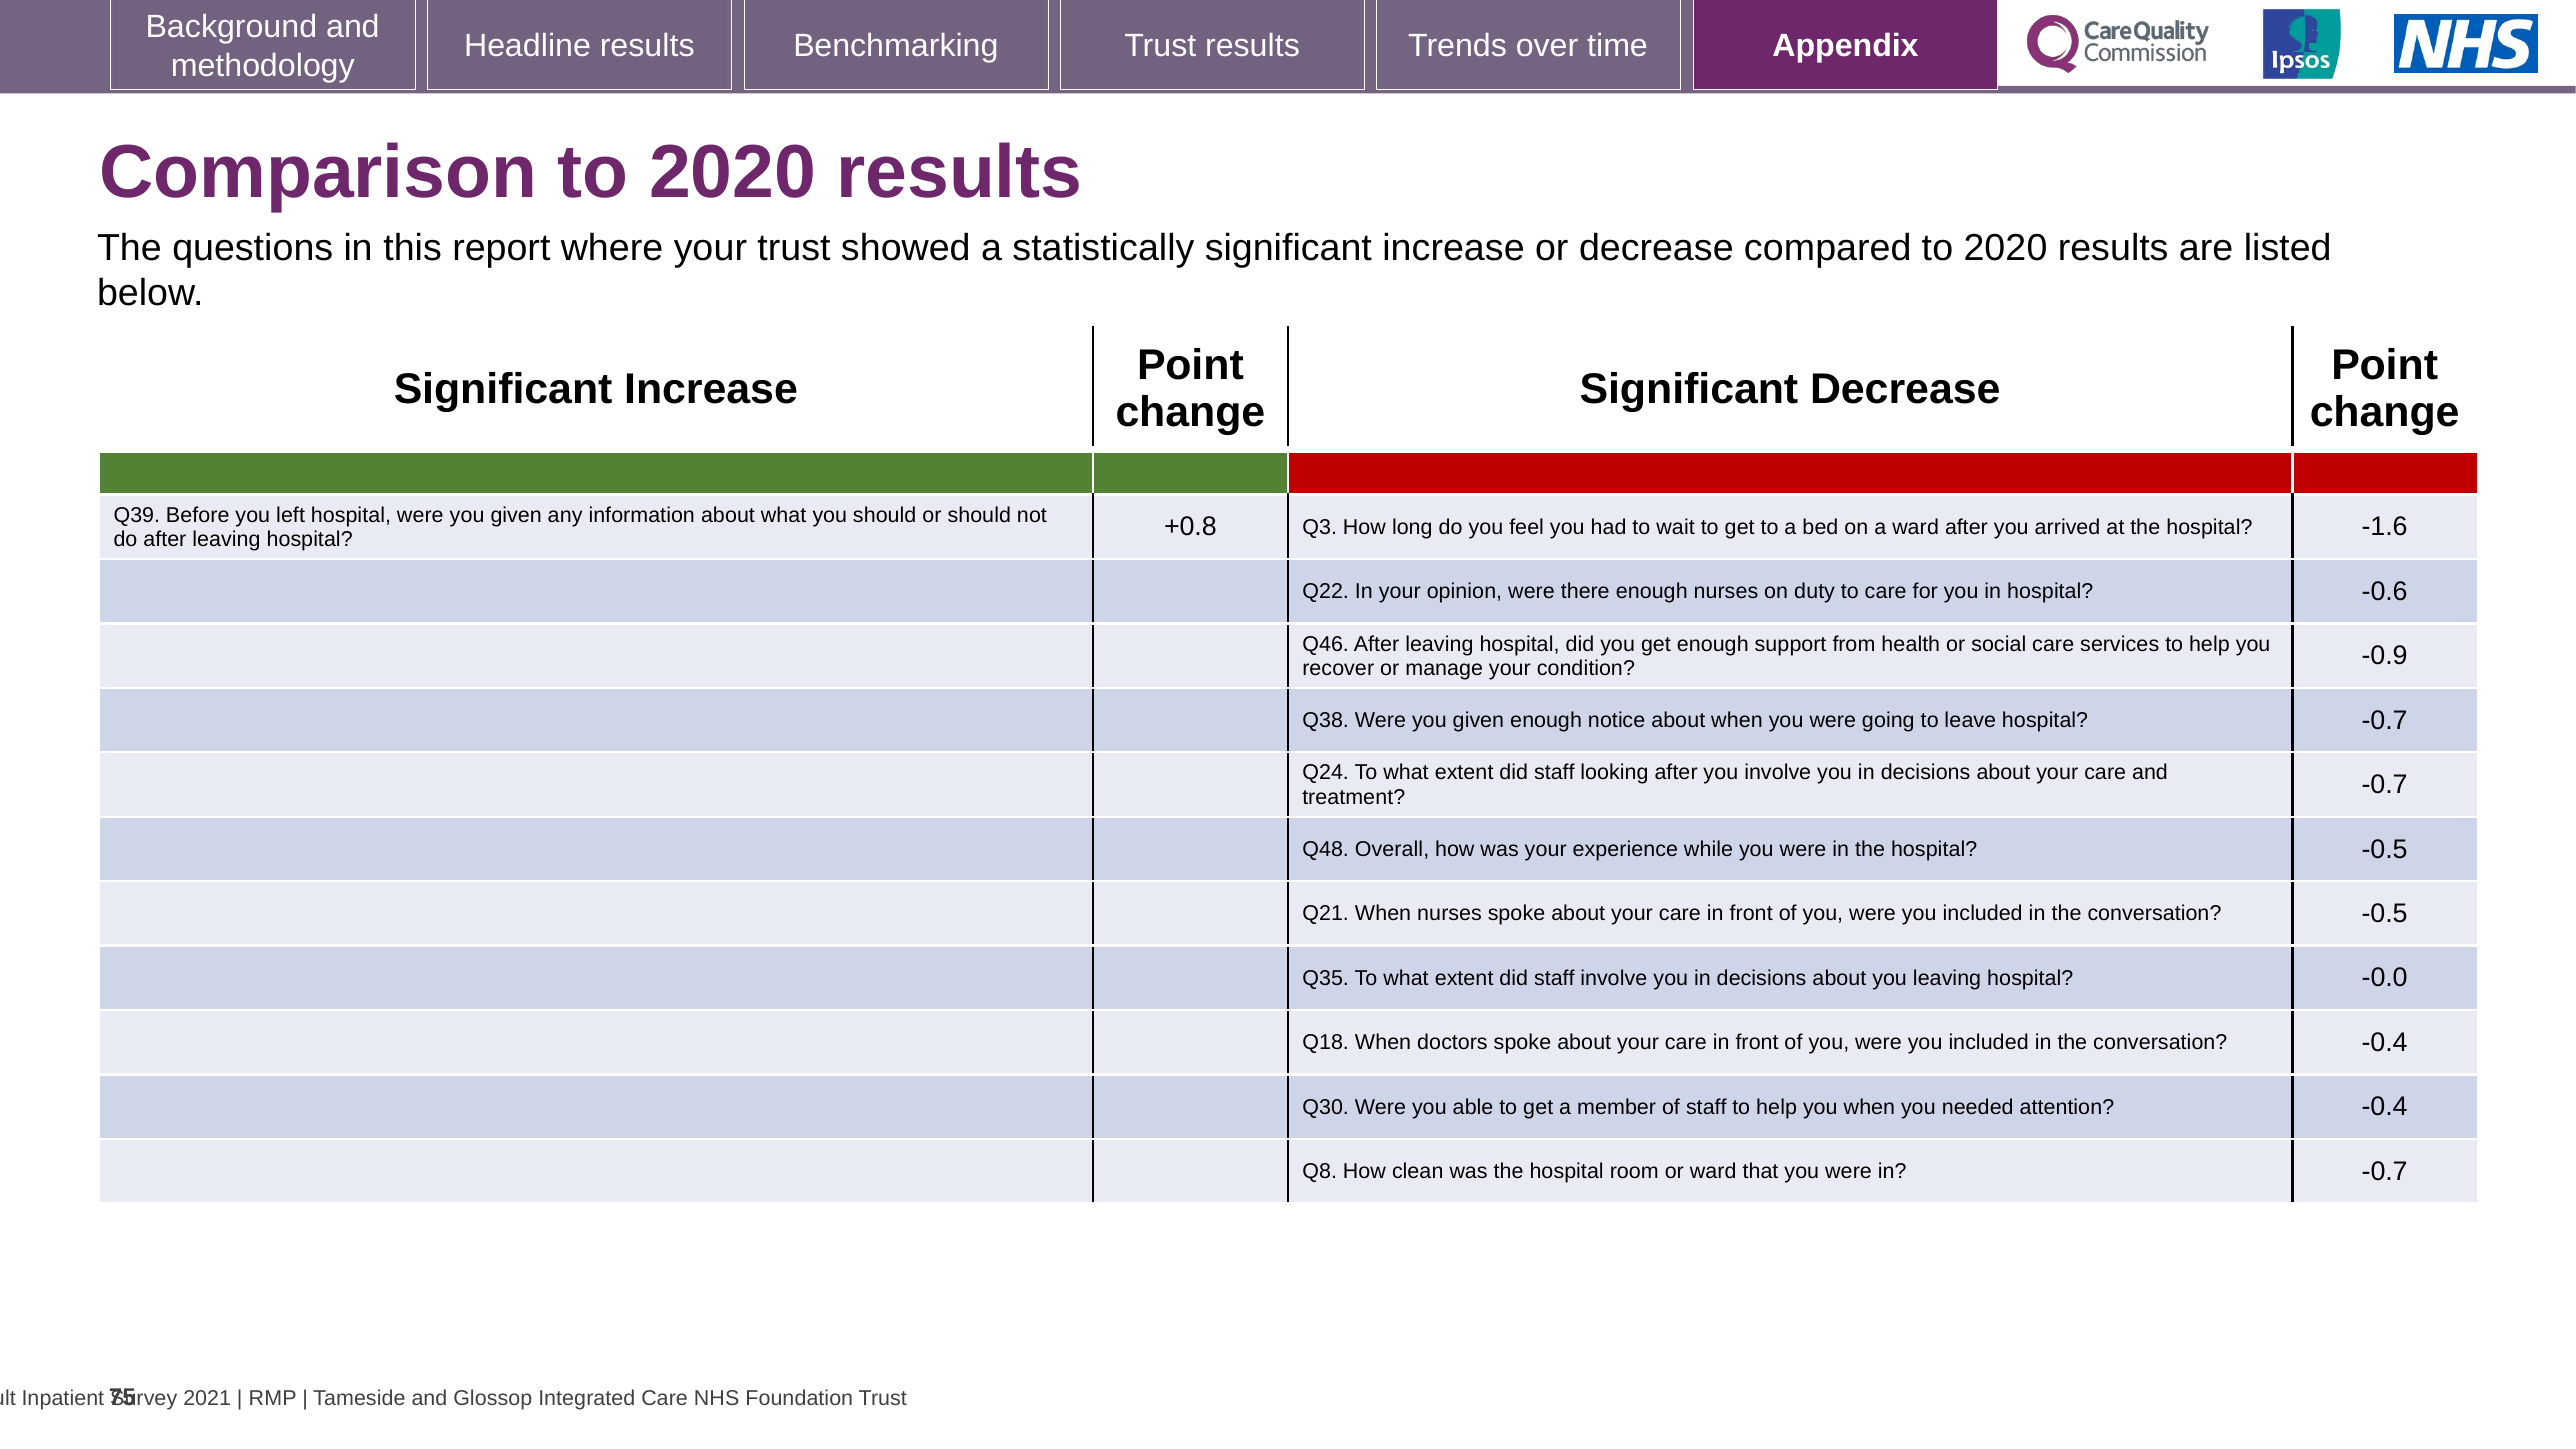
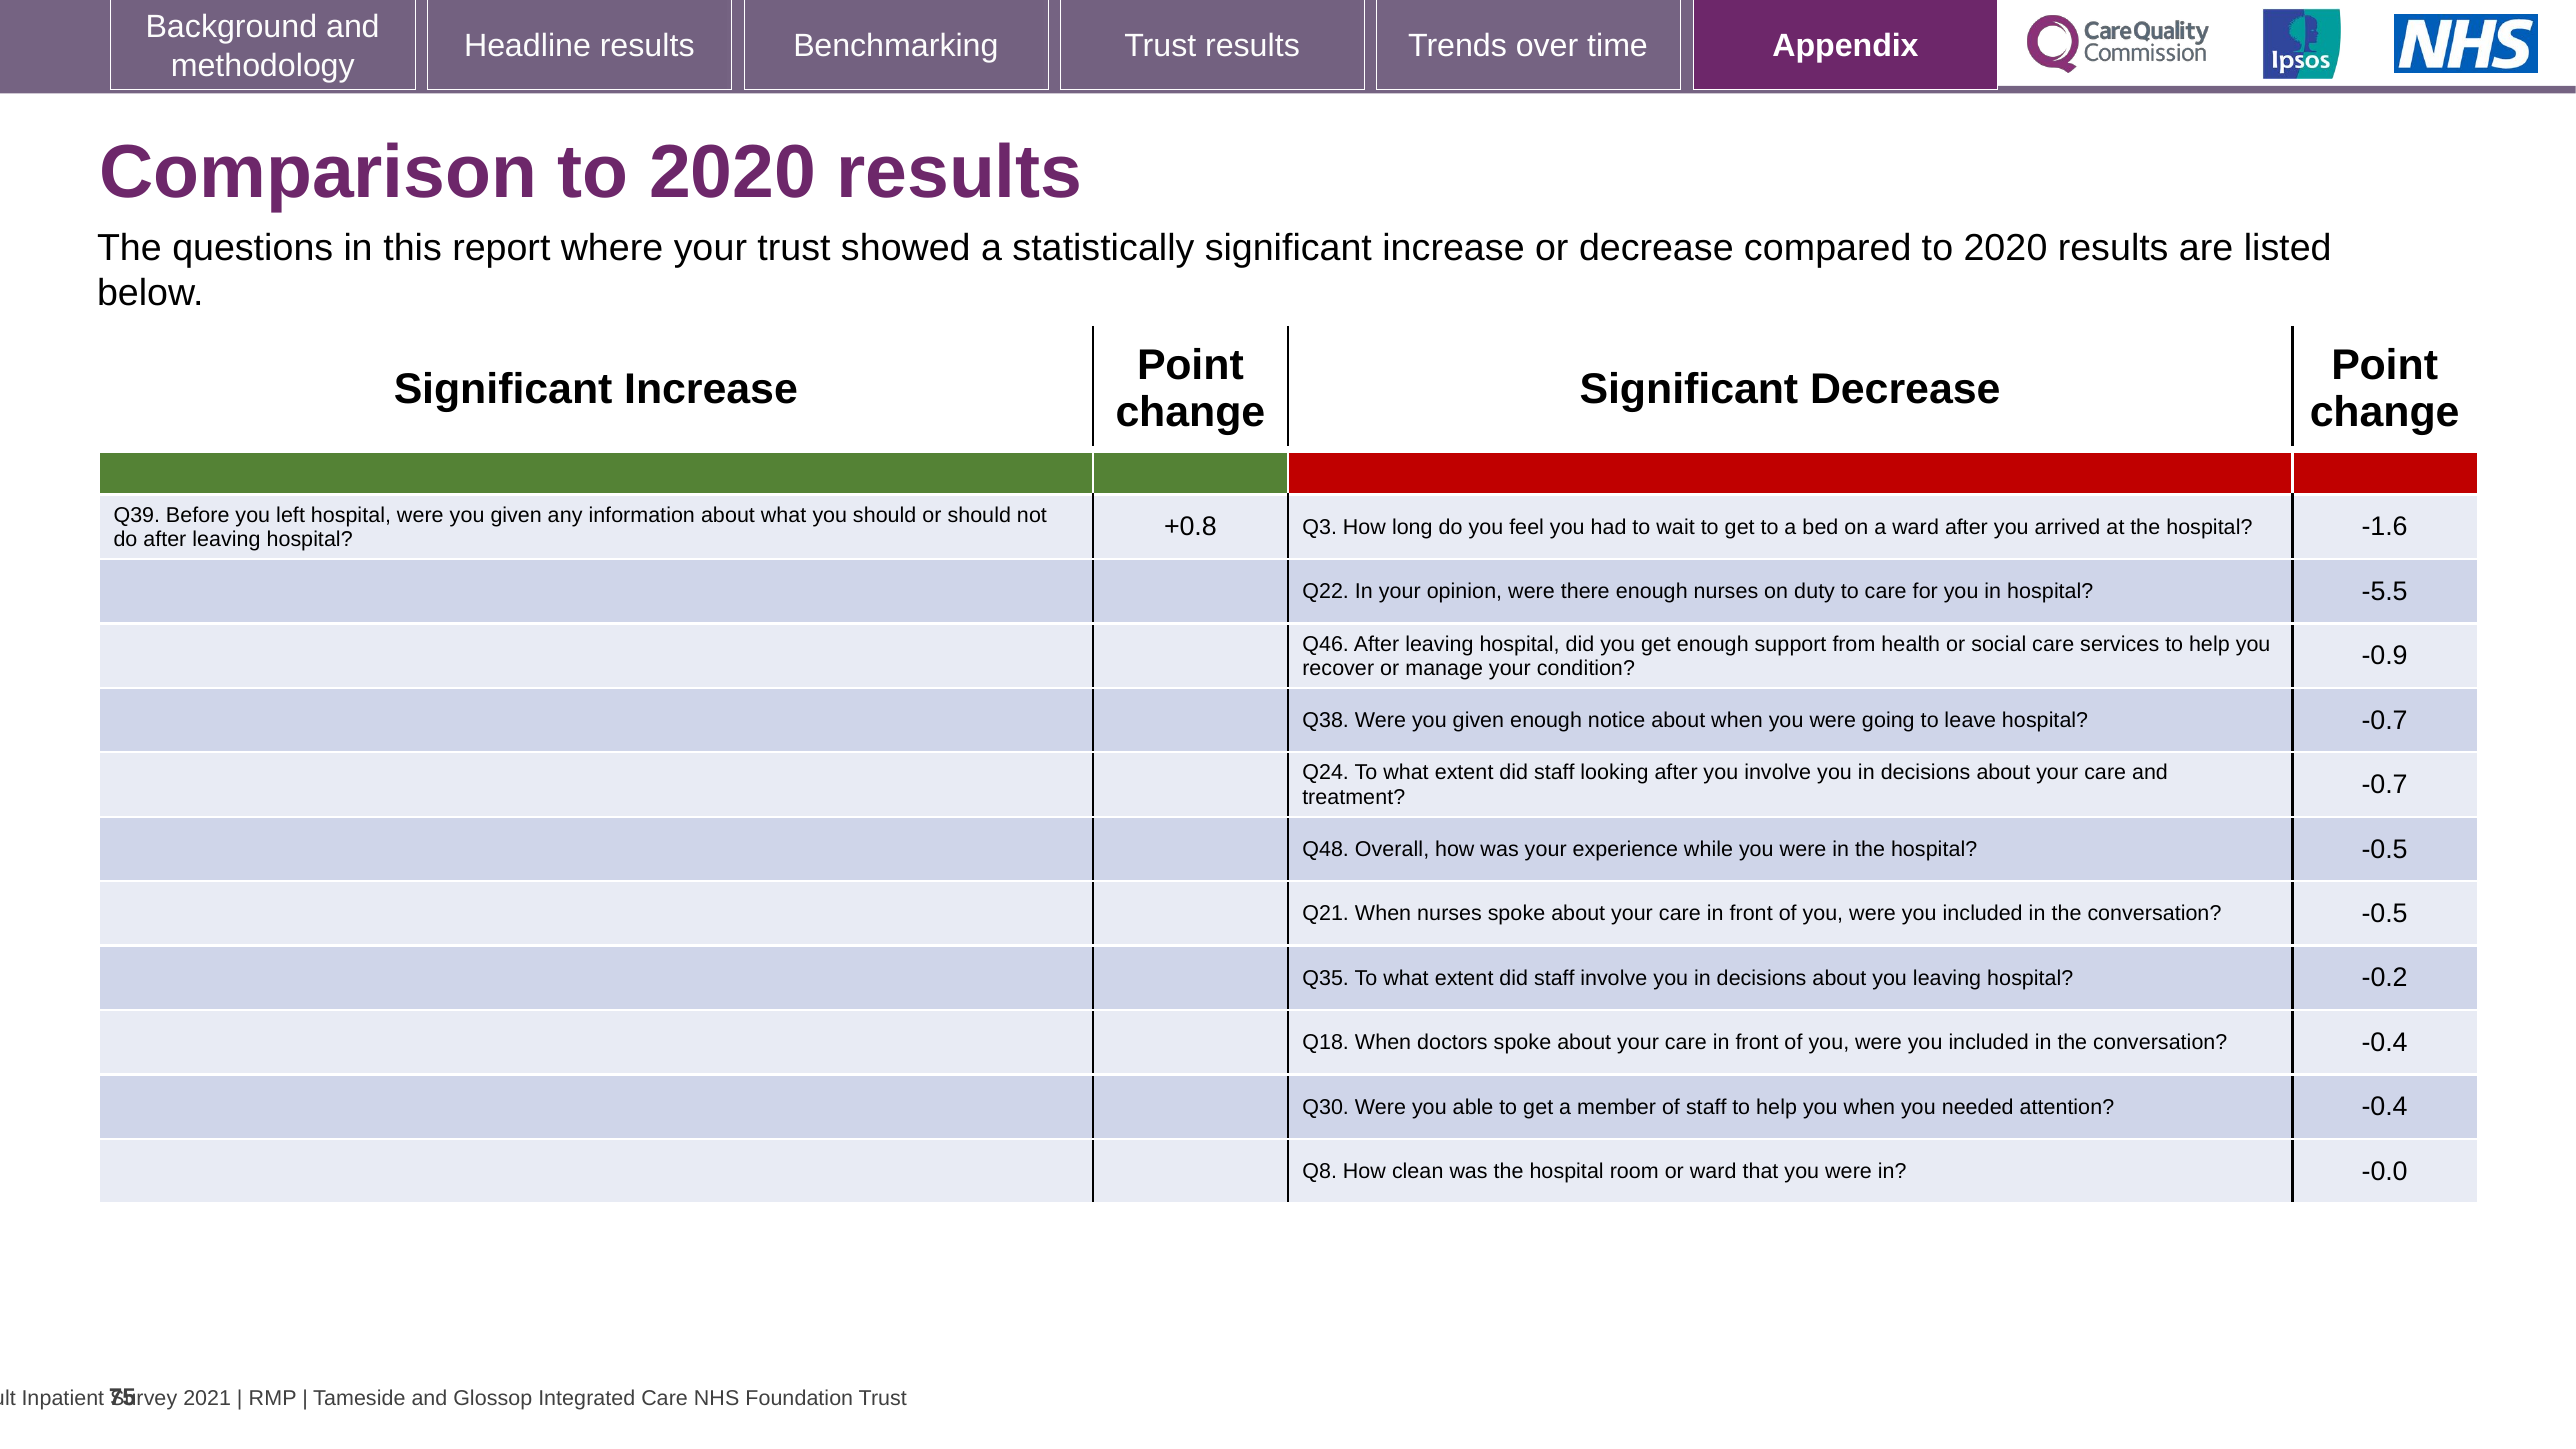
-0.6: -0.6 -> -5.5
-0.0: -0.0 -> -0.2
in -0.7: -0.7 -> -0.0
